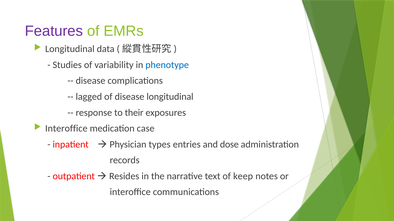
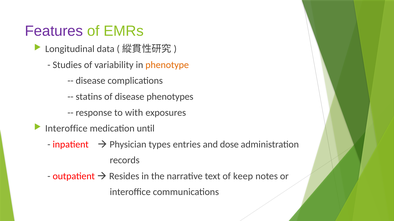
phenotype colour: blue -> orange
lagged: lagged -> statins
disease longitudinal: longitudinal -> phenotypes
their: their -> with
case: case -> until
